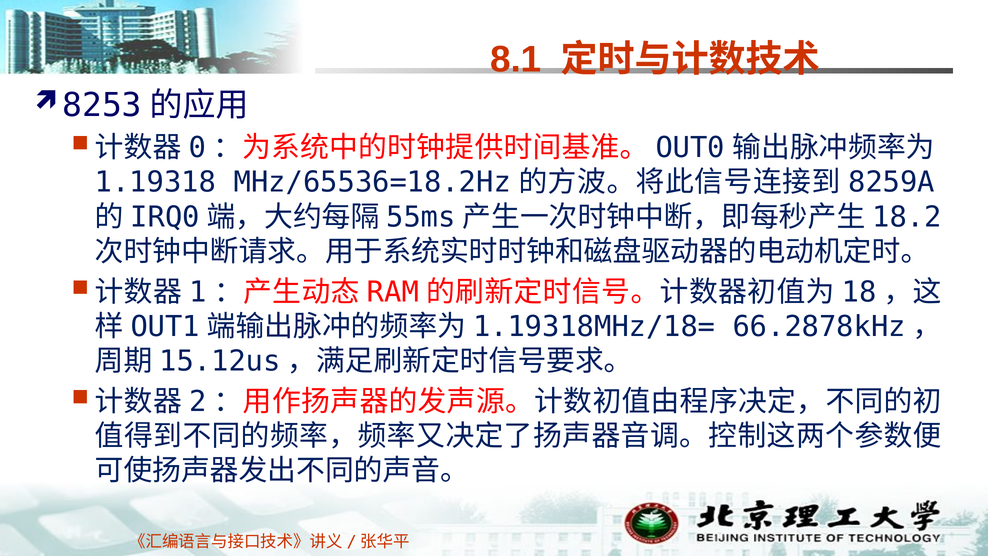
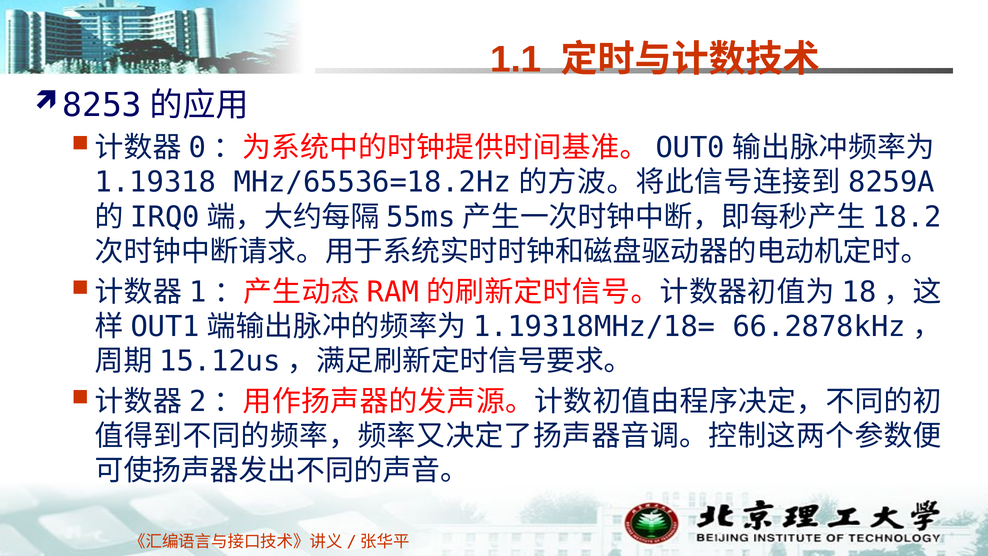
8.1: 8.1 -> 1.1
